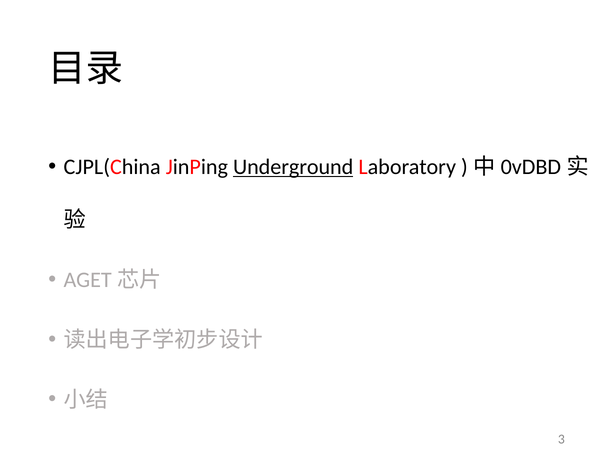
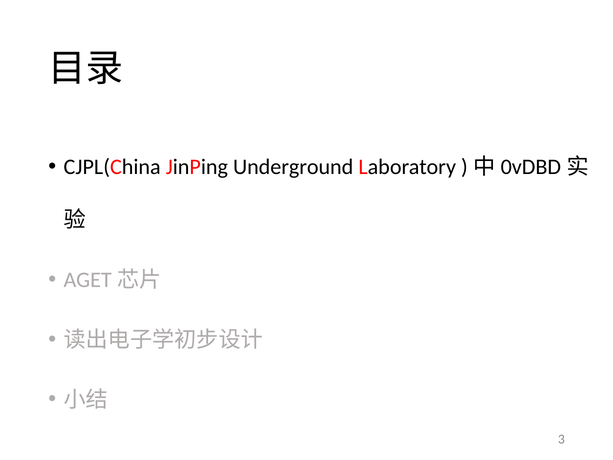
Underground underline: present -> none
